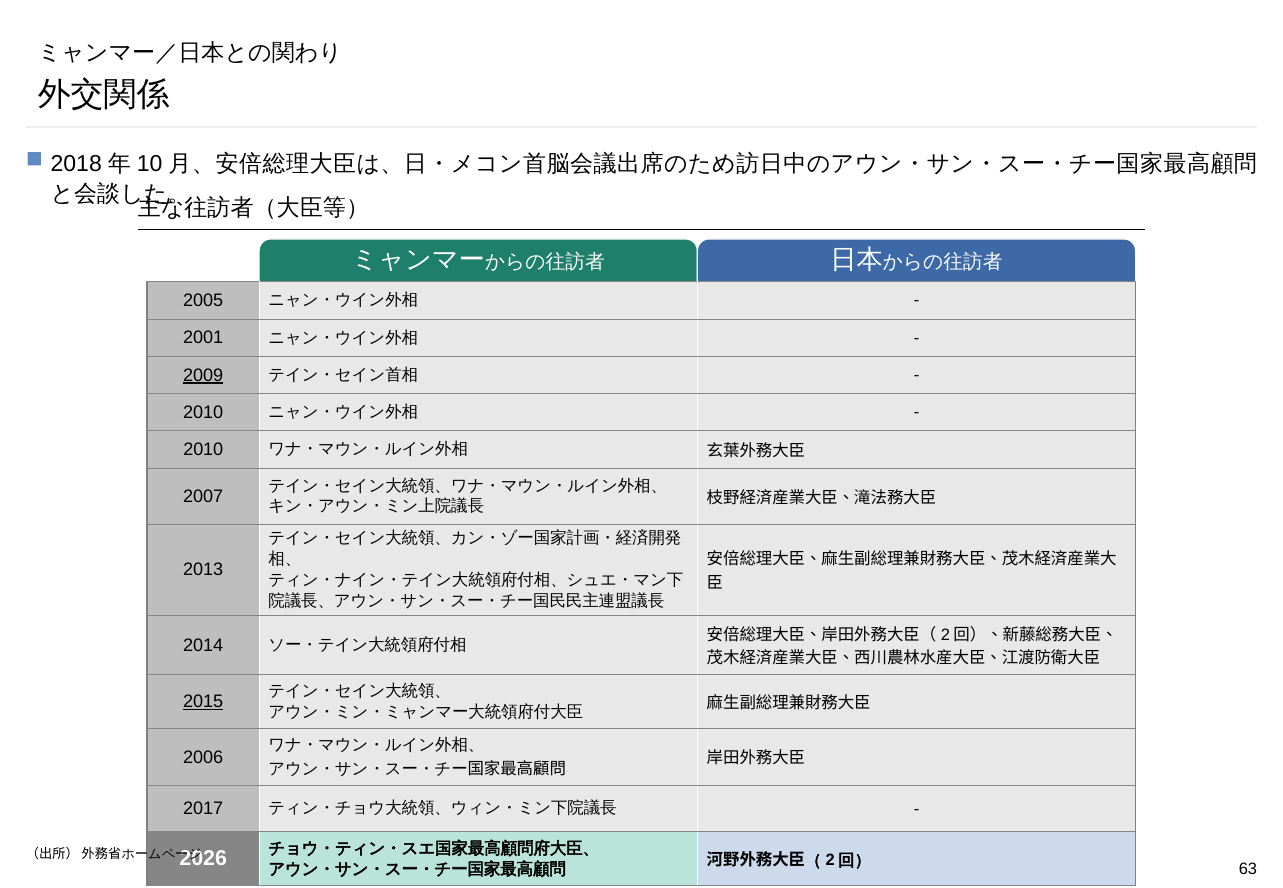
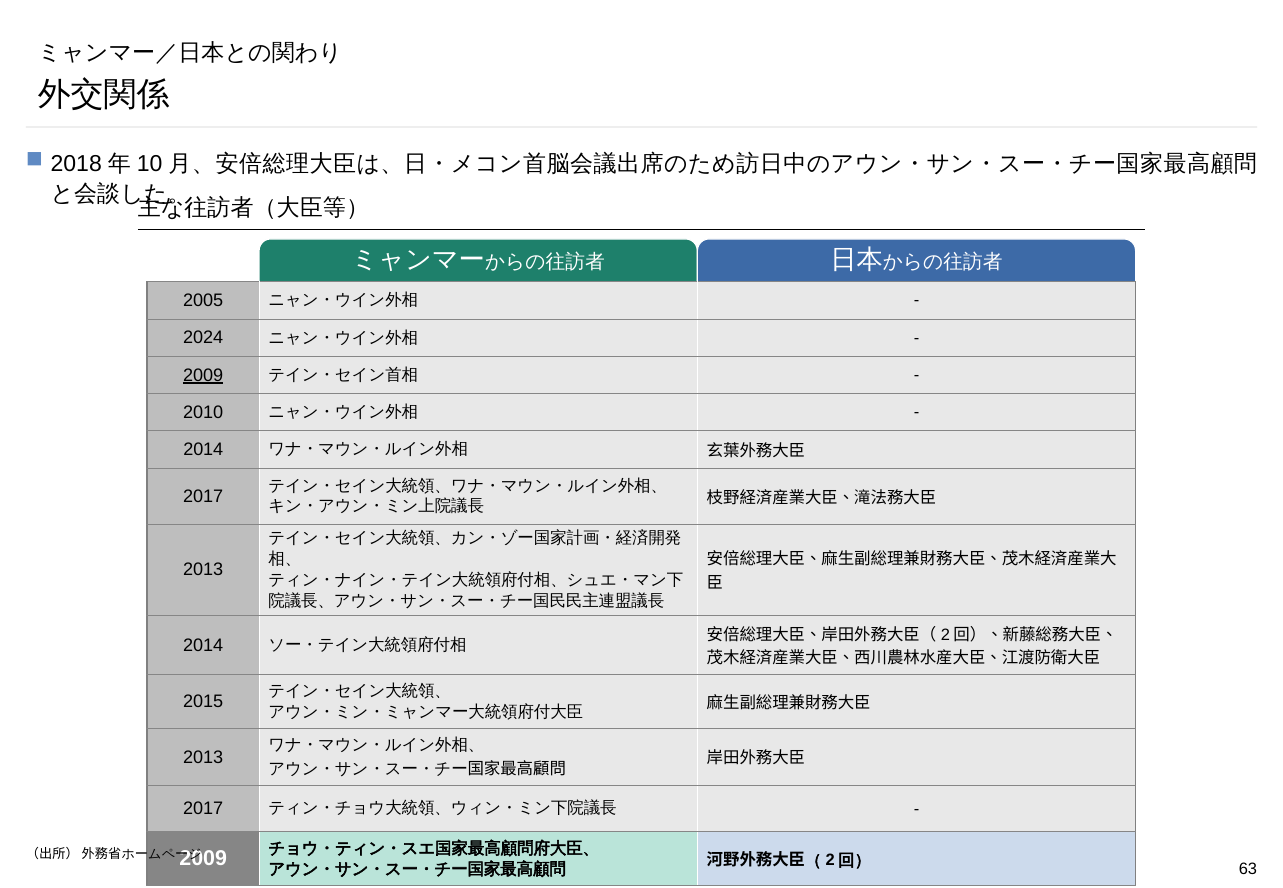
2001: 2001 -> 2024
2010 at (203, 450): 2010 -> 2014
2007 at (203, 497): 2007 -> 2017
2015 underline: present -> none
2006 at (203, 757): 2006 -> 2013
2026 at (203, 859): 2026 -> 2009
